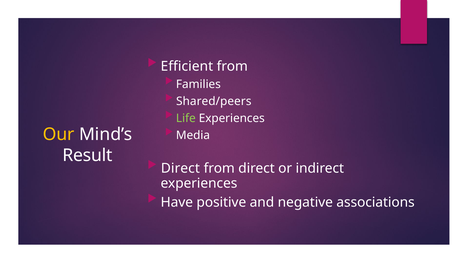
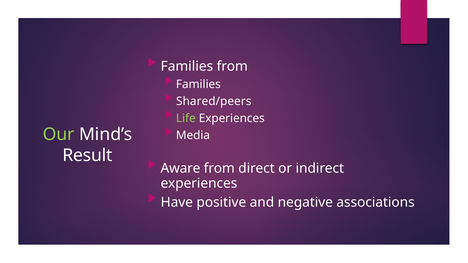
Efficient at (187, 67): Efficient -> Families
Our colour: yellow -> light green
Direct at (180, 169): Direct -> Aware
